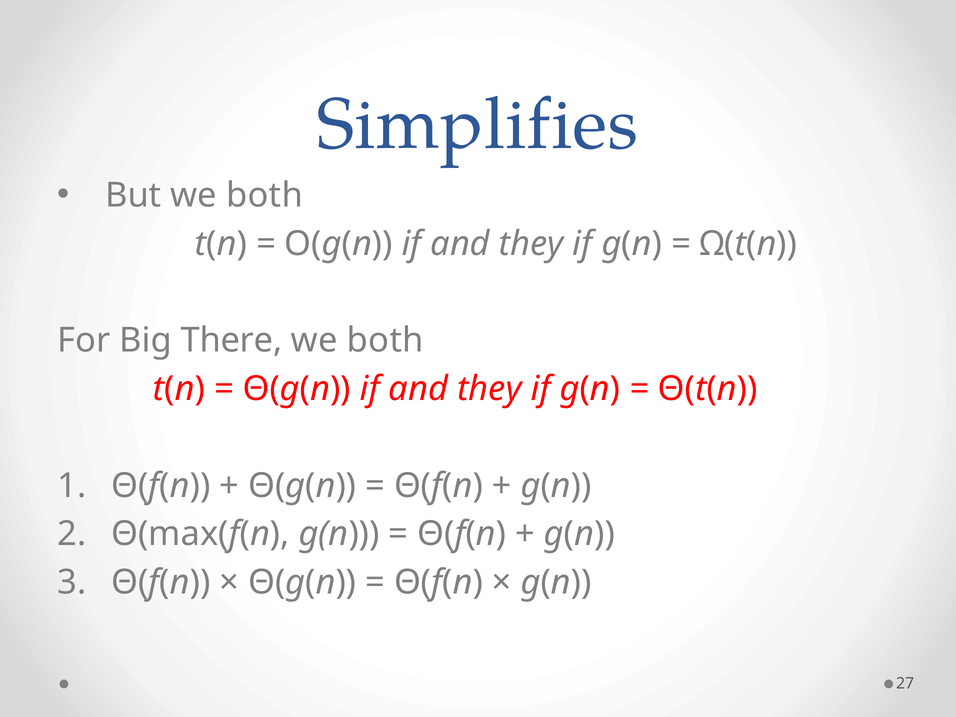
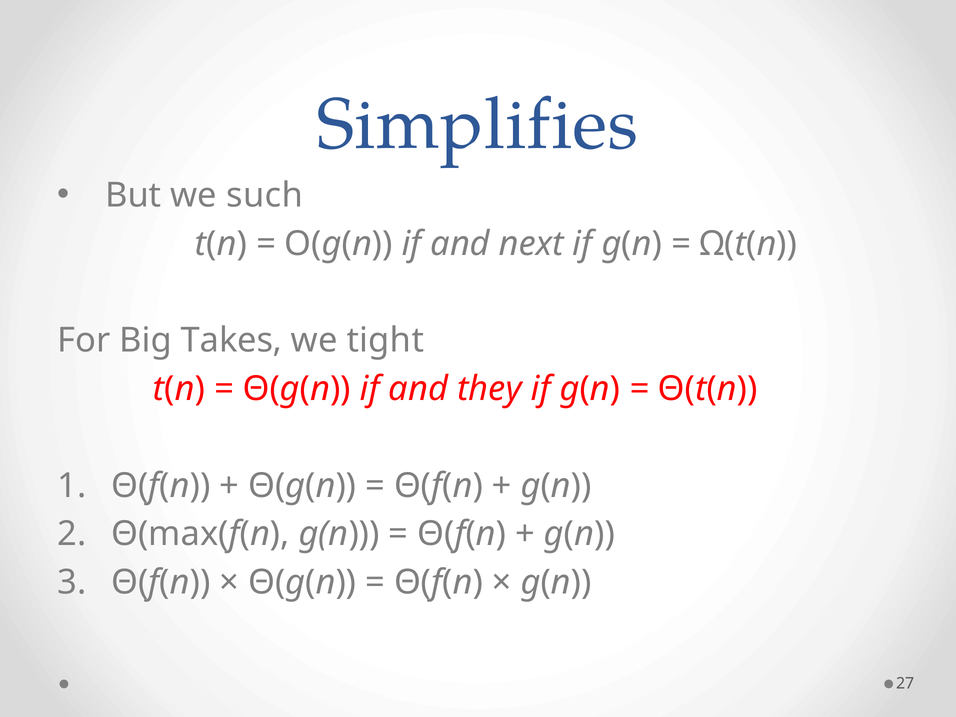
But we both: both -> such
O(g(n if and they: they -> next
There: There -> Takes
both at (385, 340): both -> tight
